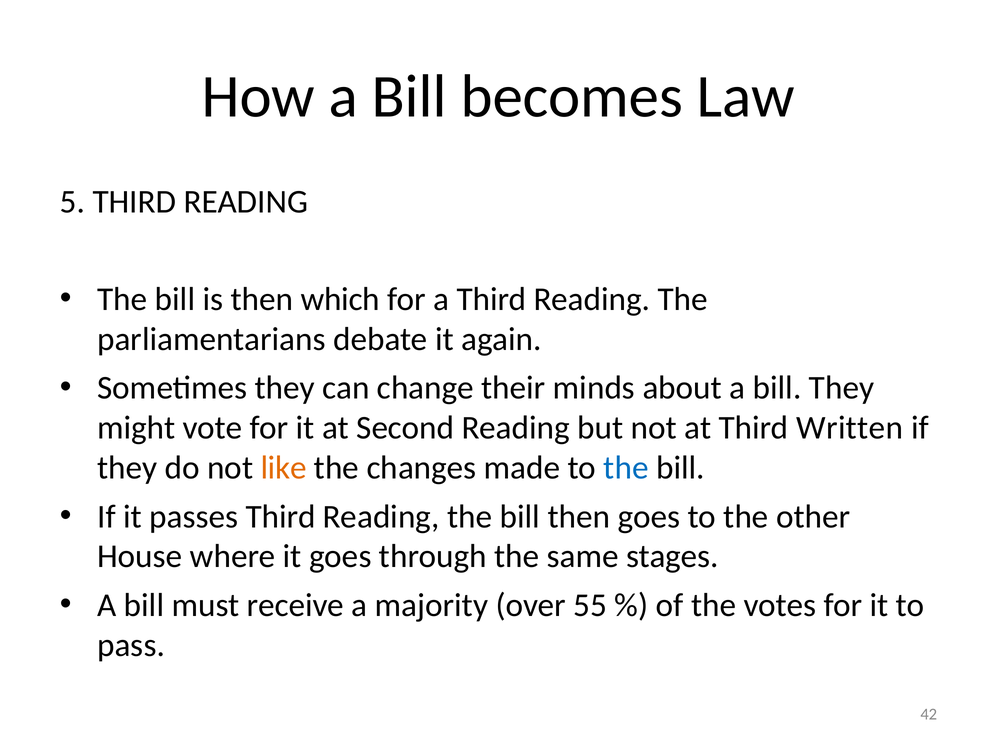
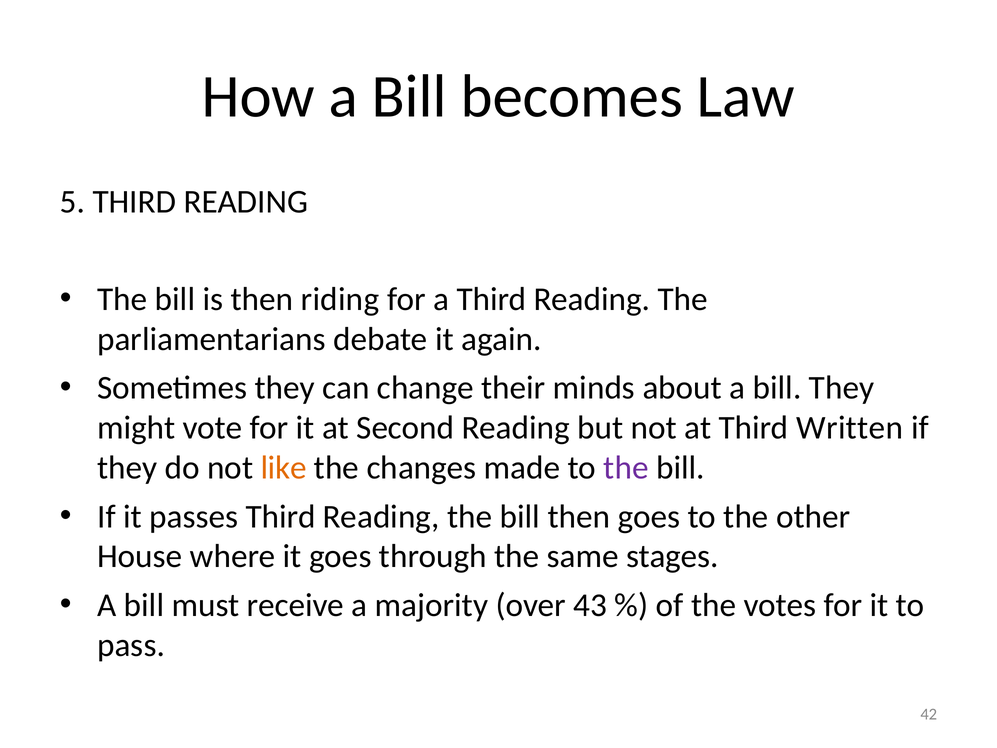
which: which -> riding
the at (626, 468) colour: blue -> purple
55: 55 -> 43
